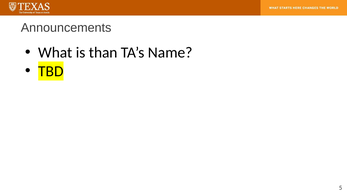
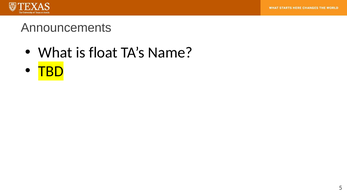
than: than -> float
